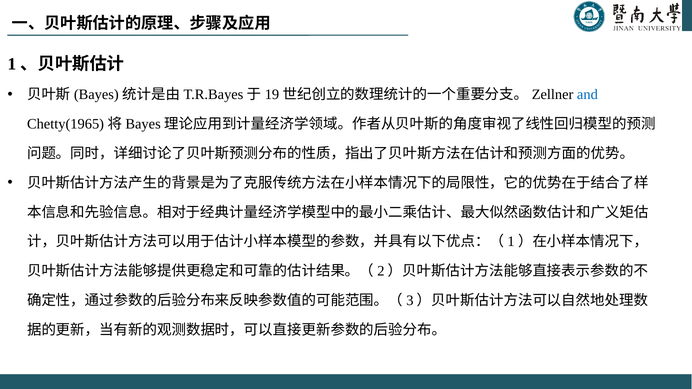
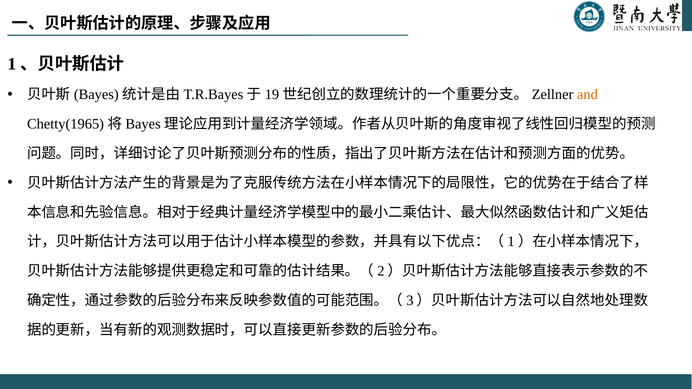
and colour: blue -> orange
